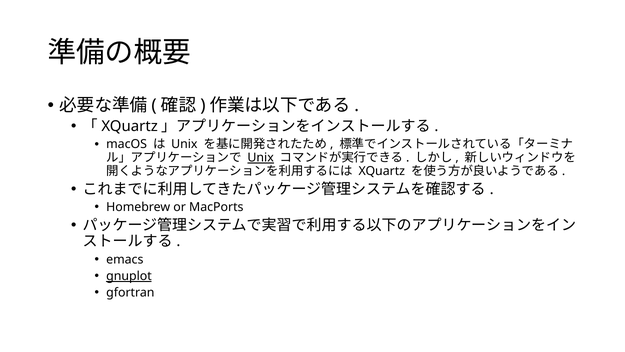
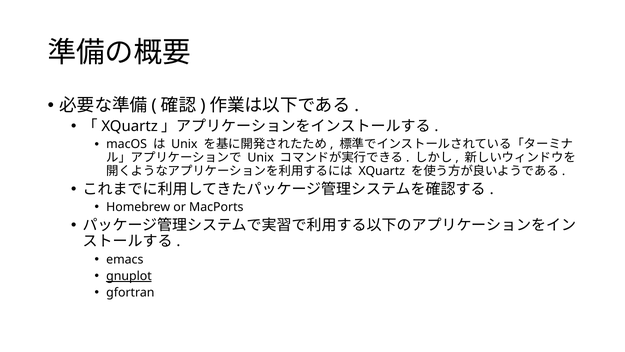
Unix at (261, 158) underline: present -> none
